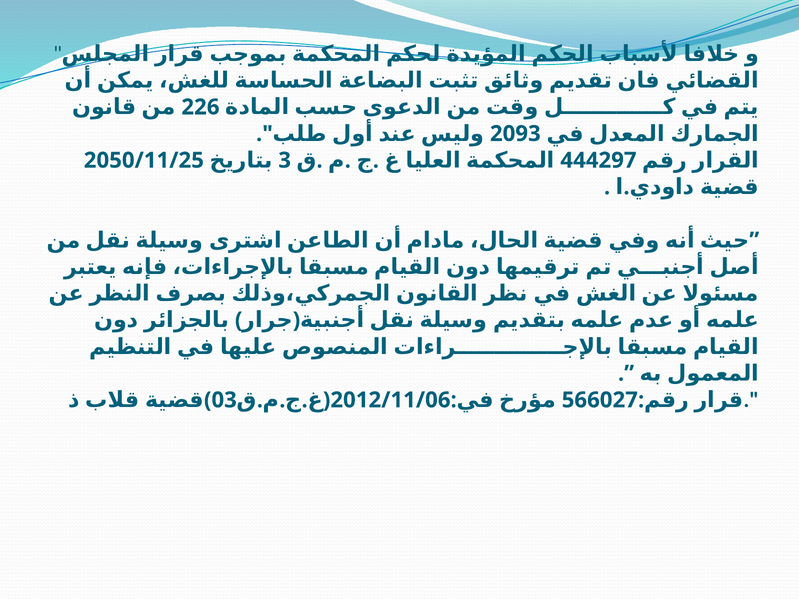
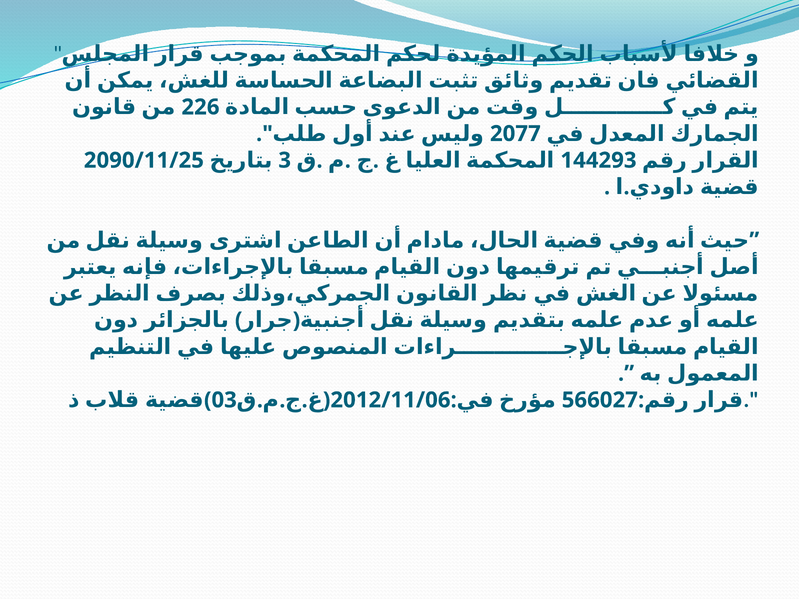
2093: 2093 -> 2077
2050/11/25: 2050/11/25 -> 2090/11/25
444297: 444297 -> 144293
